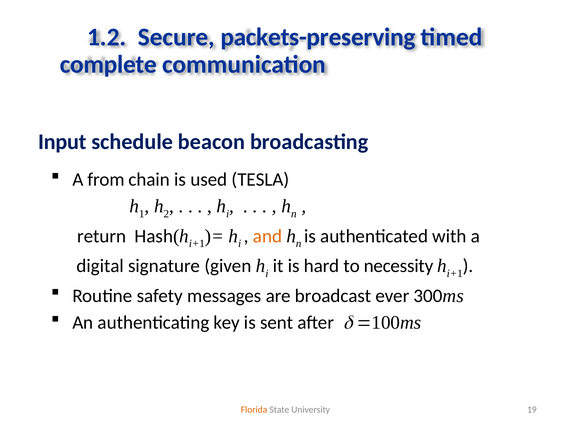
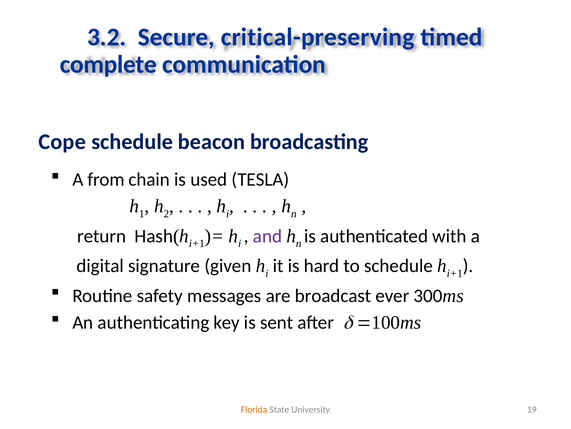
1.2: 1.2 -> 3.2
packets-preserving: packets-preserving -> critical-preserving
Input: Input -> Cope
and colour: orange -> purple
to necessity: necessity -> schedule
